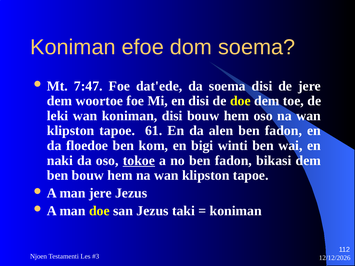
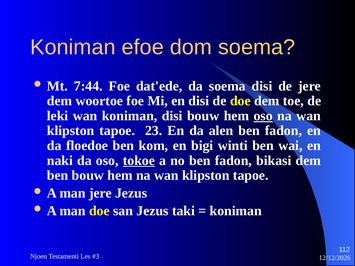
7:47: 7:47 -> 7:44
oso at (263, 116) underline: none -> present
61: 61 -> 23
